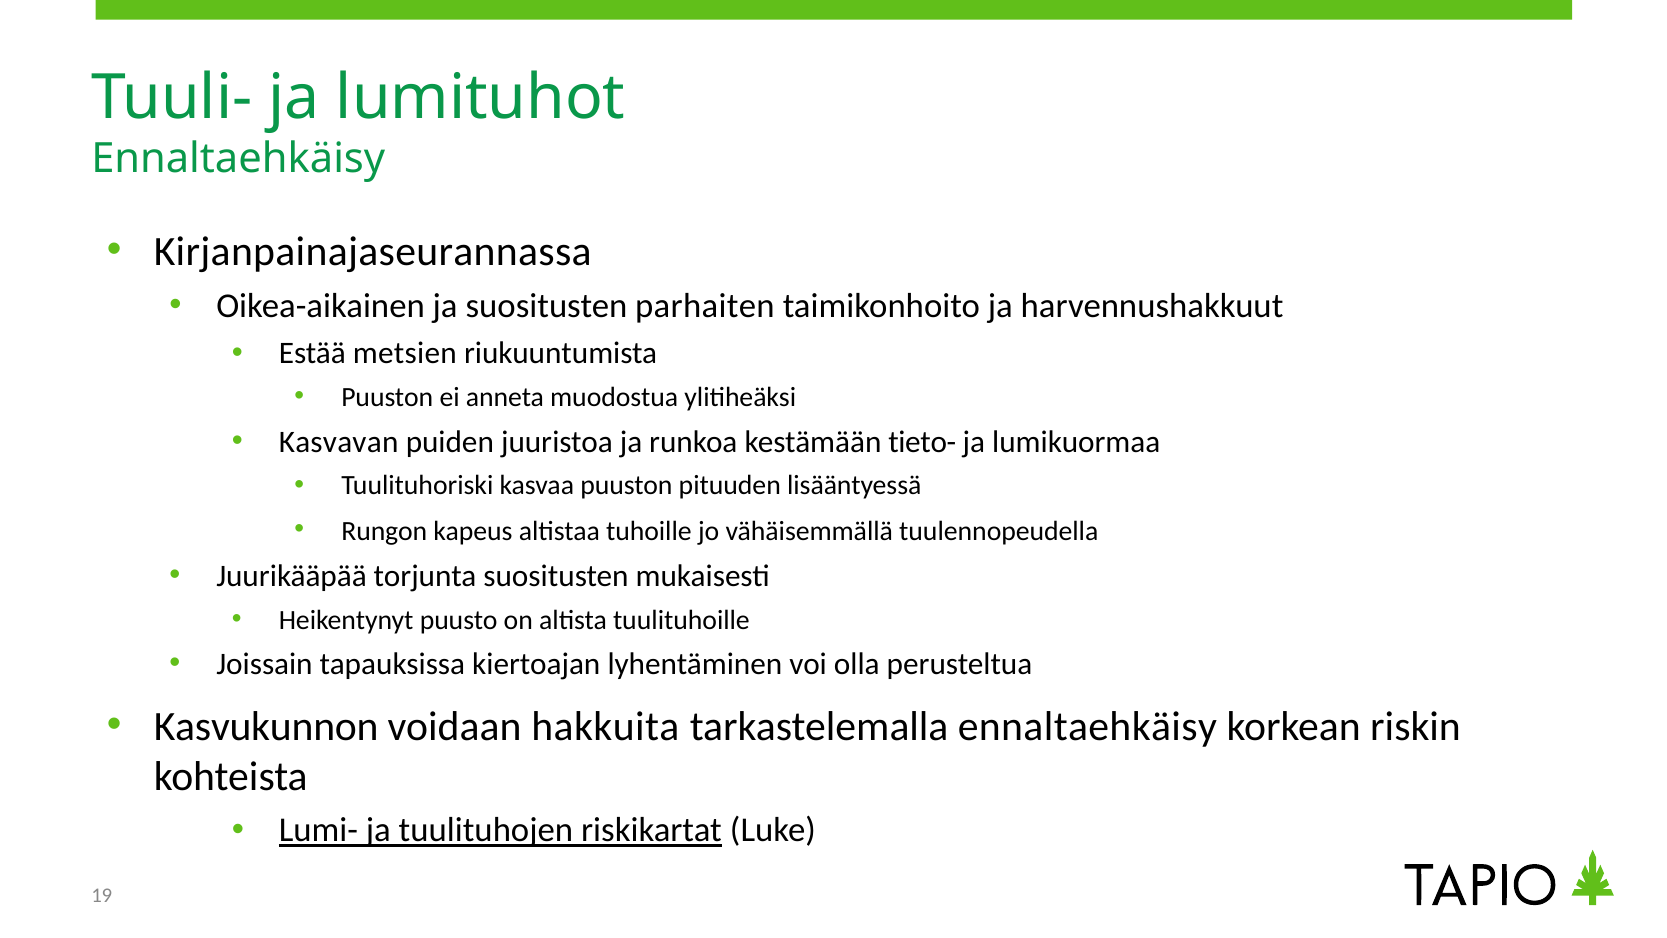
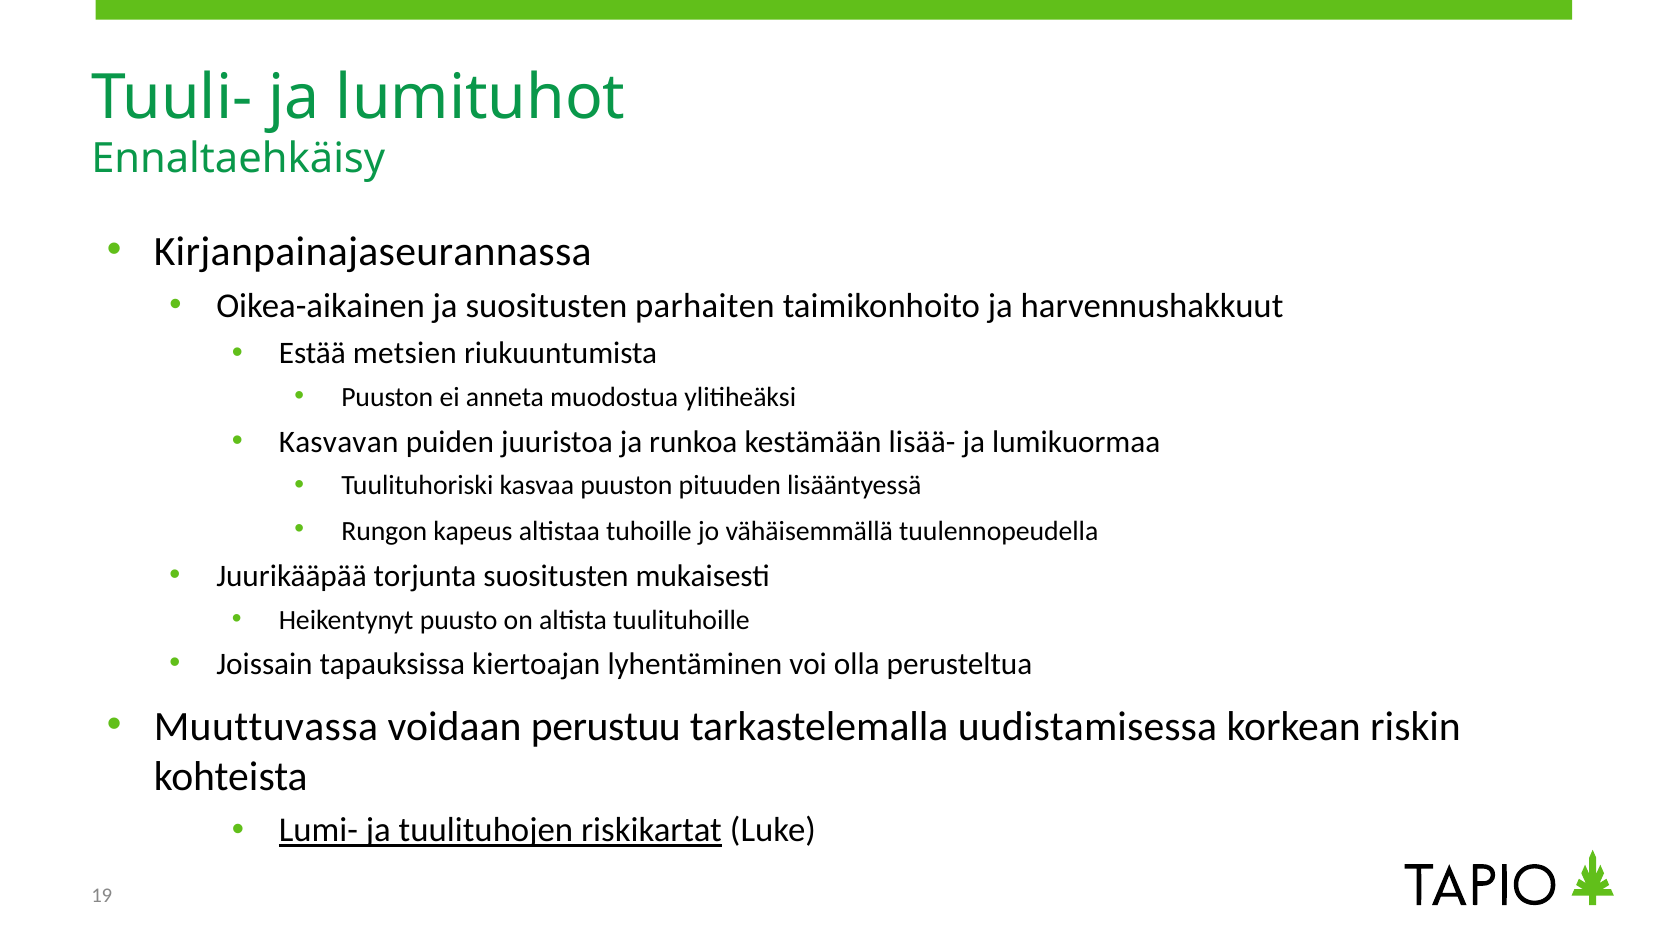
tieto-: tieto- -> lisää-
Kasvukunnon: Kasvukunnon -> Muuttuvassa
hakkuita: hakkuita -> perustuu
tarkastelemalla ennaltaehkäisy: ennaltaehkäisy -> uudistamisessa
